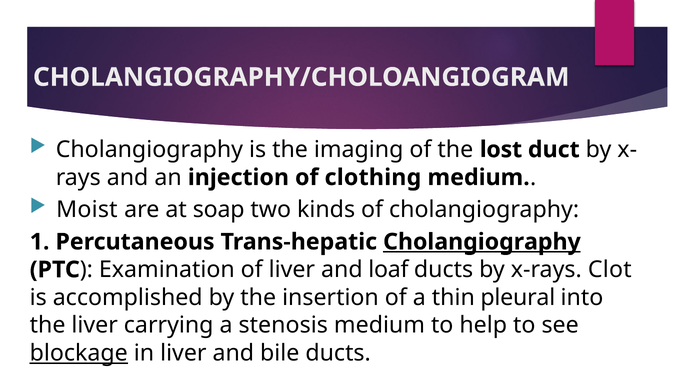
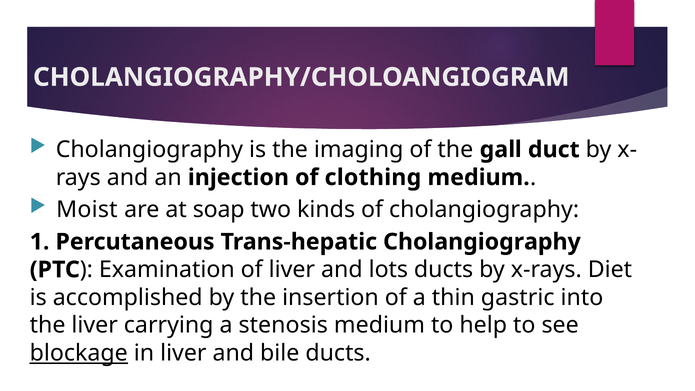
lost: lost -> gall
Cholangiography at (482, 242) underline: present -> none
loaf: loaf -> lots
Clot: Clot -> Diet
pleural: pleural -> gastric
